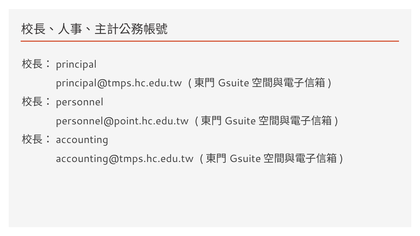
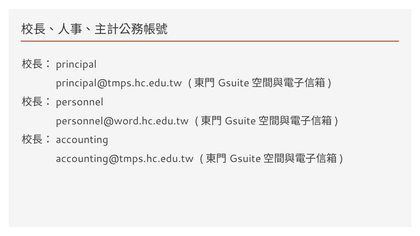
personnel@point.hc.edu.tw: personnel@point.hc.edu.tw -> personnel@word.hc.edu.tw
